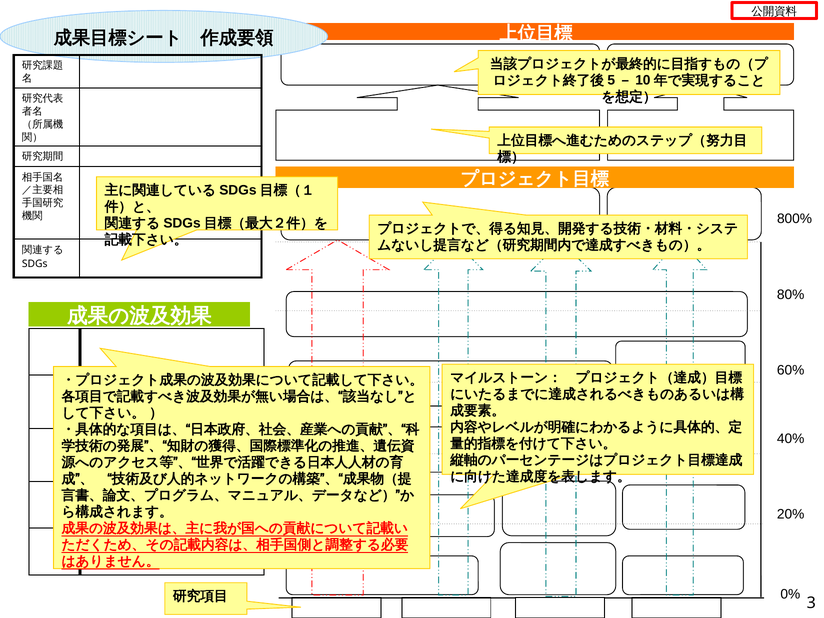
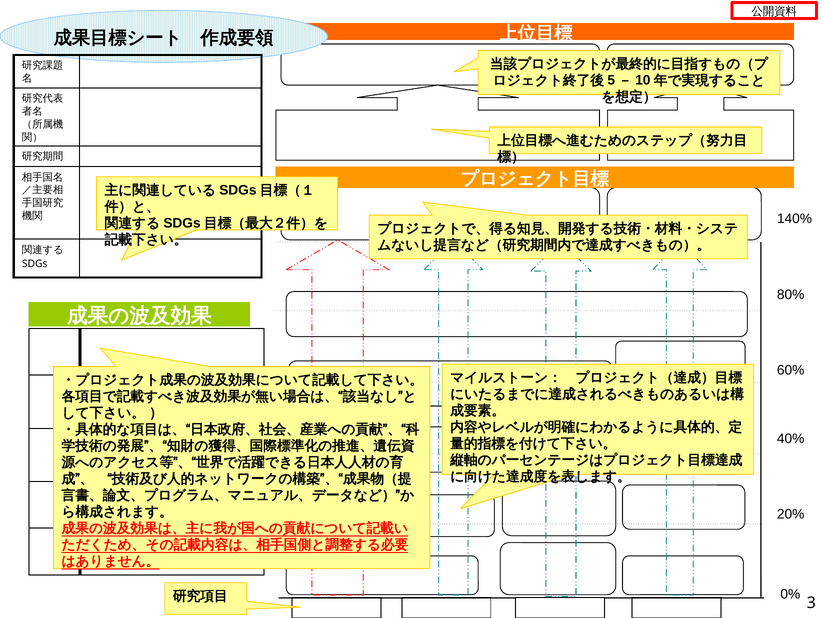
800%: 800% -> 140%
